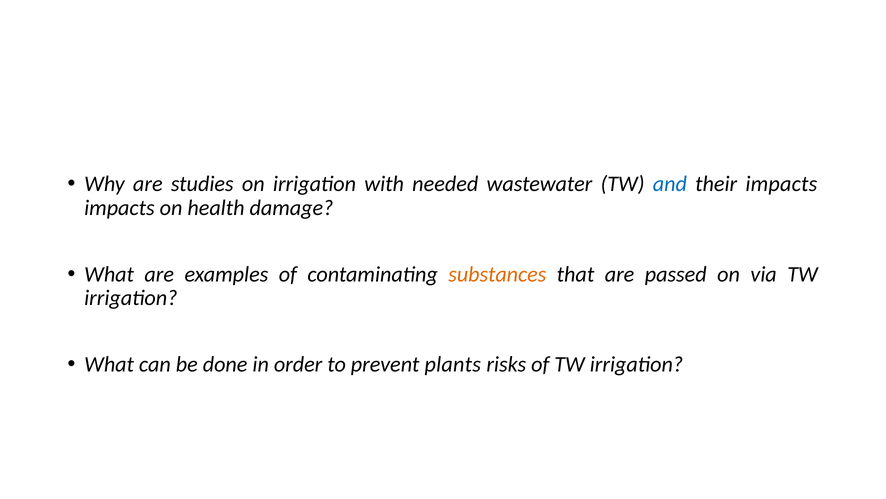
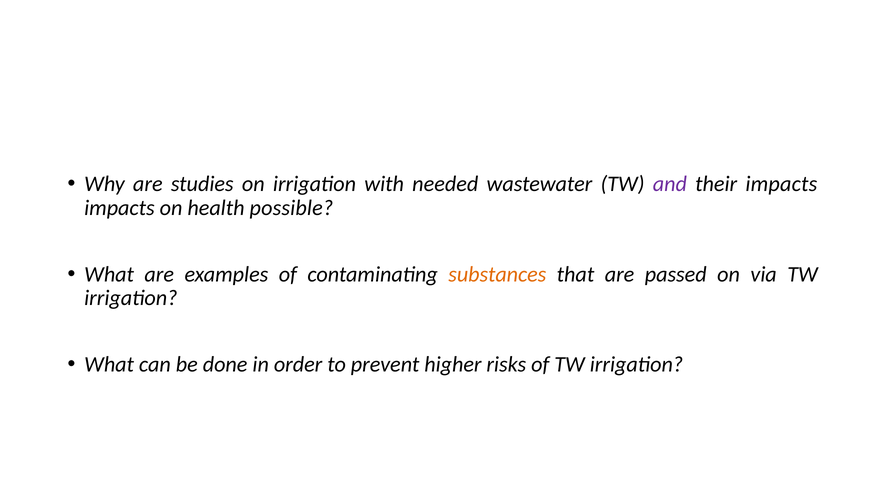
and colour: blue -> purple
damage: damage -> possible
plants: plants -> higher
